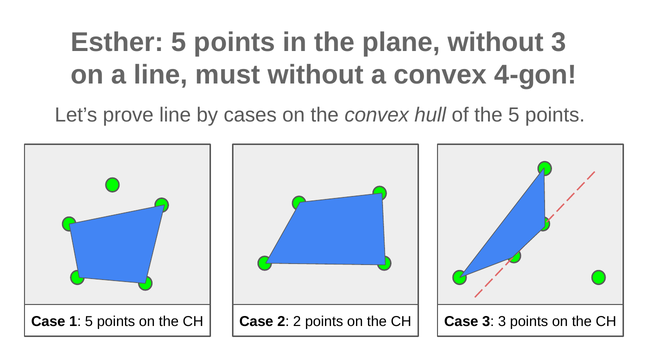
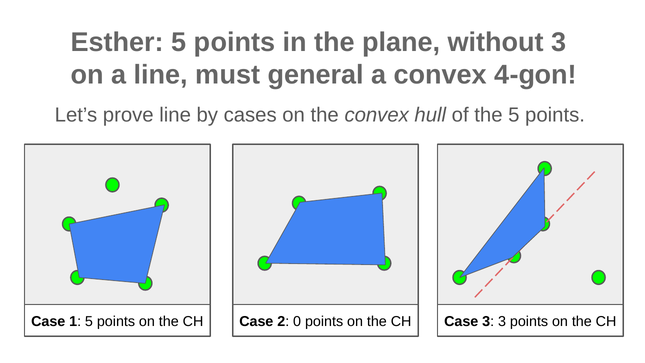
must without: without -> general
2 2: 2 -> 0
